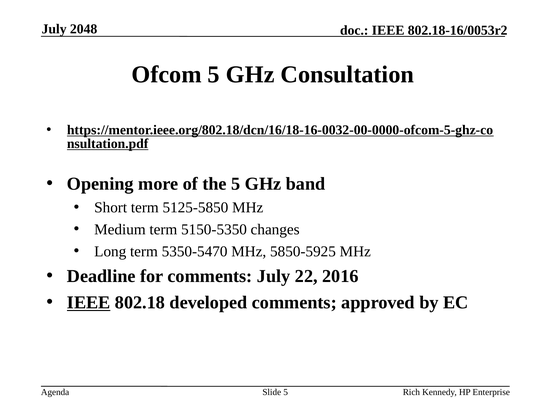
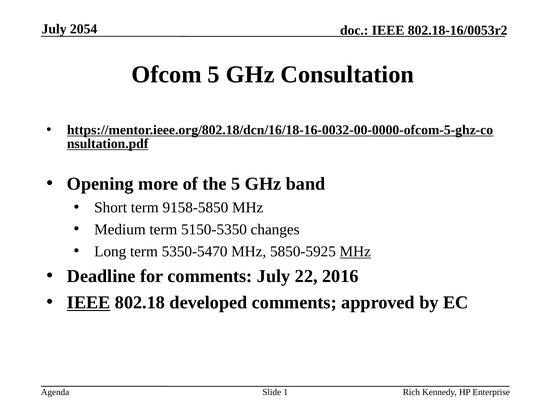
2048: 2048 -> 2054
5125-5850: 5125-5850 -> 9158-5850
MHz at (355, 252) underline: none -> present
Slide 5: 5 -> 1
